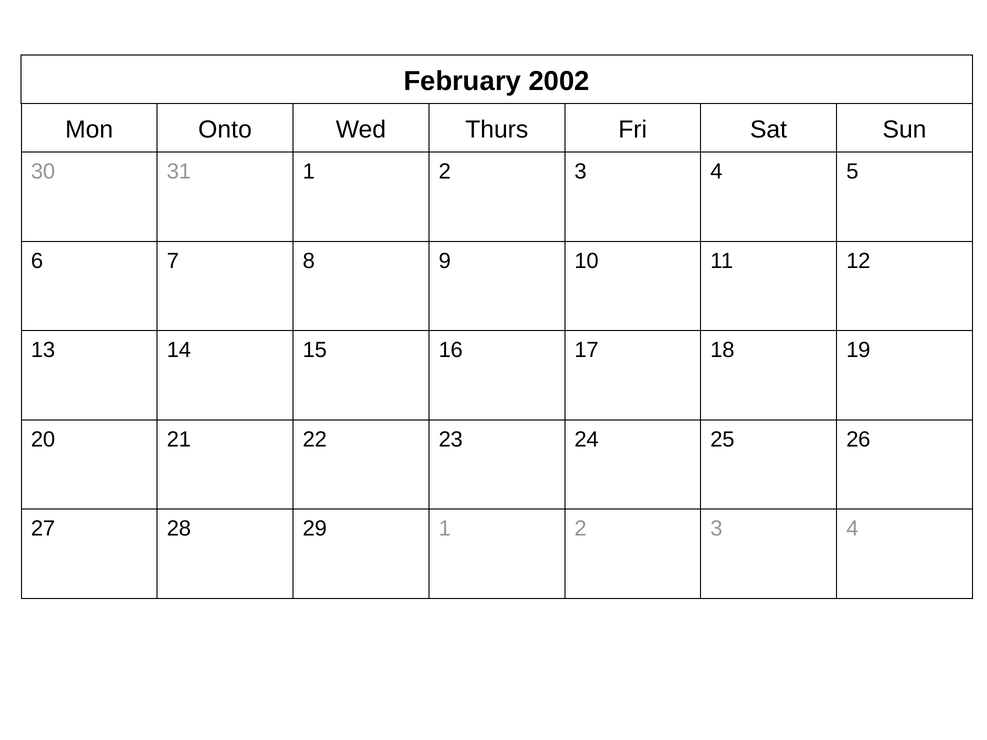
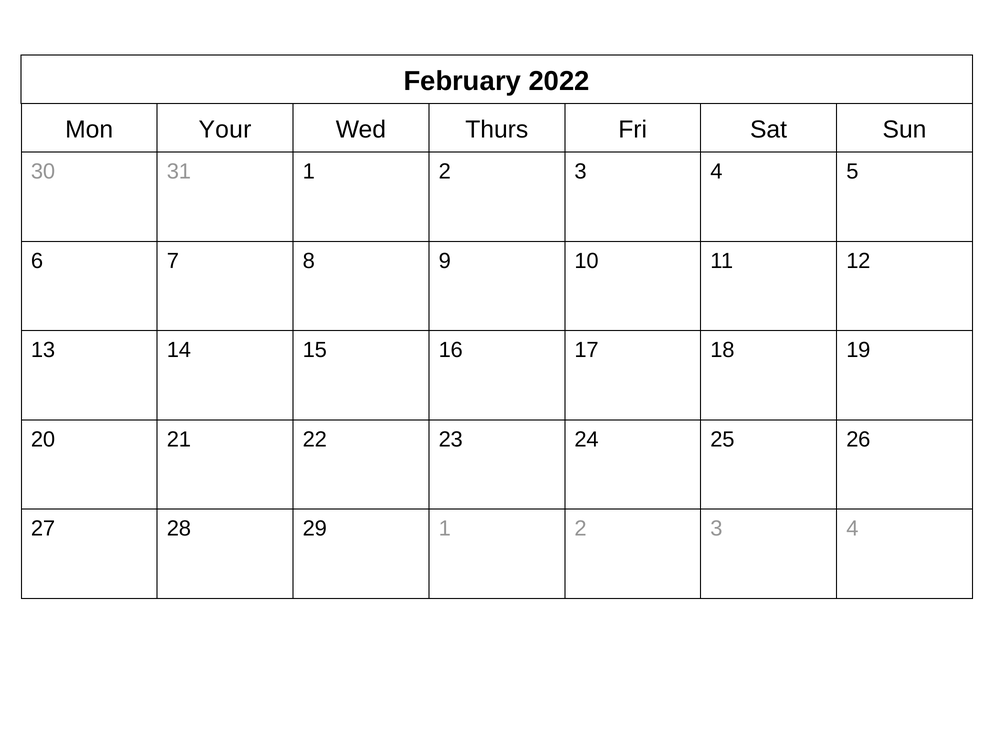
2002: 2002 -> 2022
Onto: Onto -> Your
